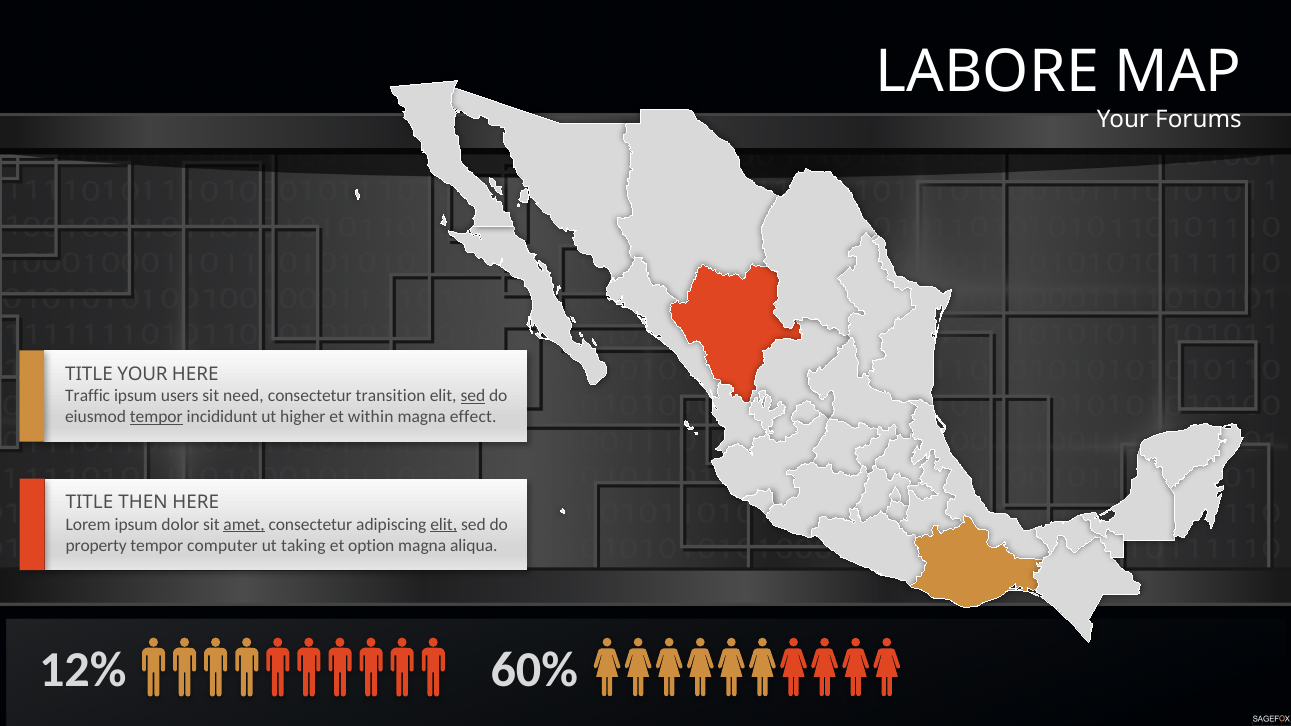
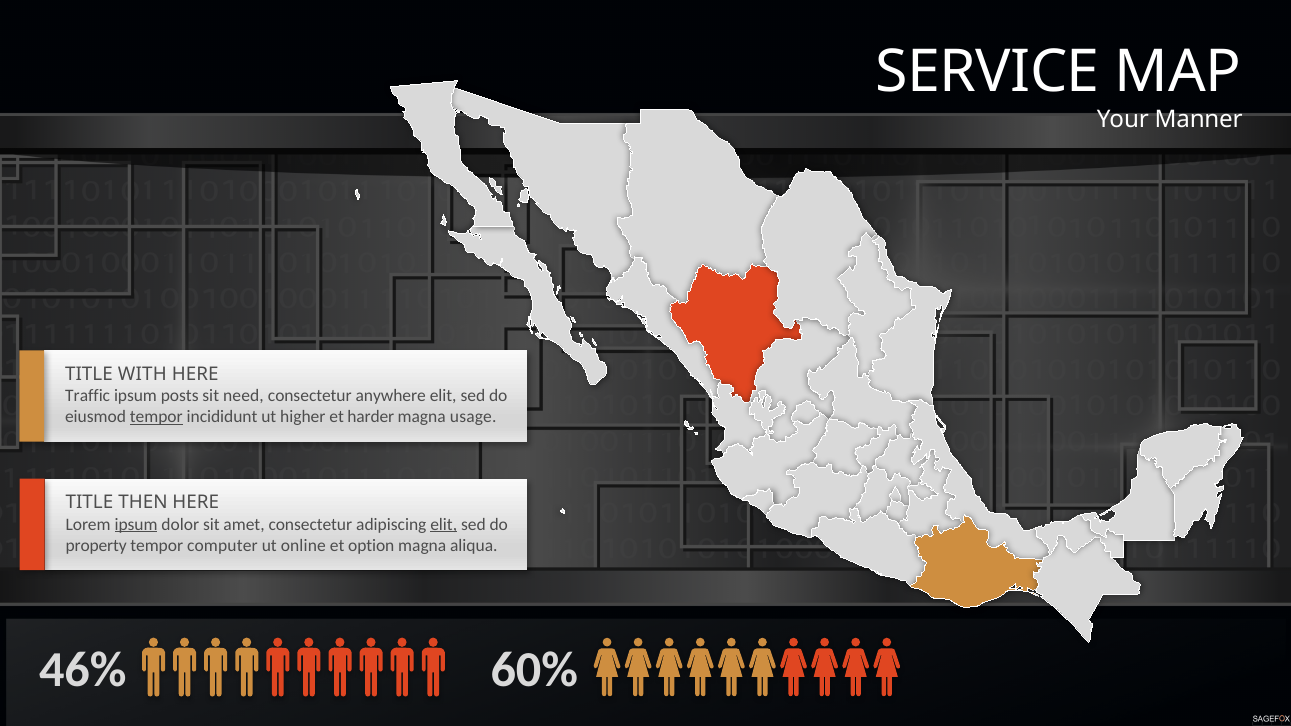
LABORE: LABORE -> SERVICE
Forums: Forums -> Manner
TITLE YOUR: YOUR -> WITH
users: users -> posts
transition: transition -> anywhere
sed at (473, 396) underline: present -> none
within: within -> harder
effect: effect -> usage
ipsum at (136, 524) underline: none -> present
amet underline: present -> none
taking: taking -> online
12%: 12% -> 46%
